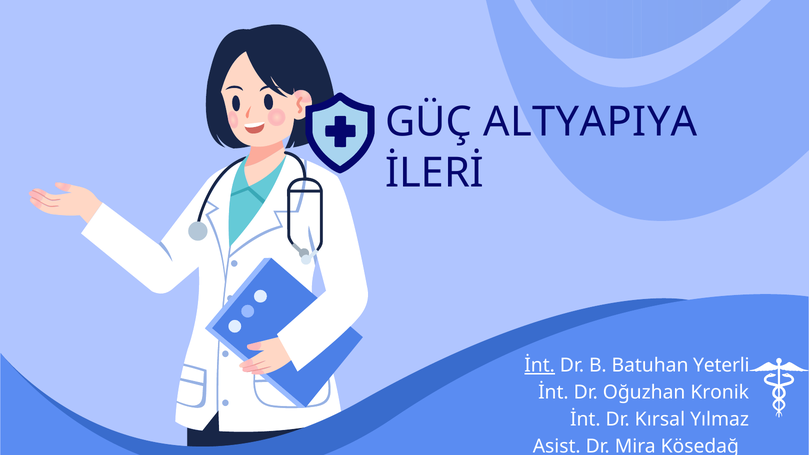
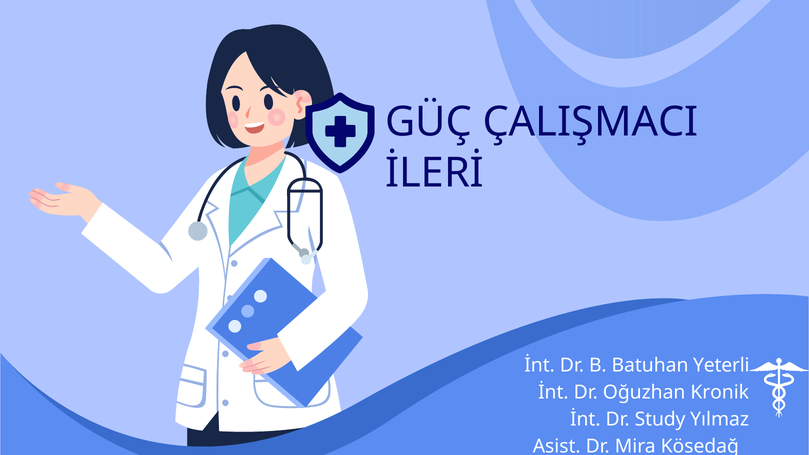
ALTYAPIYA: ALTYAPIYA -> ÇALIŞMACI
İnt at (540, 365) underline: present -> none
Kırsal: Kırsal -> Study
